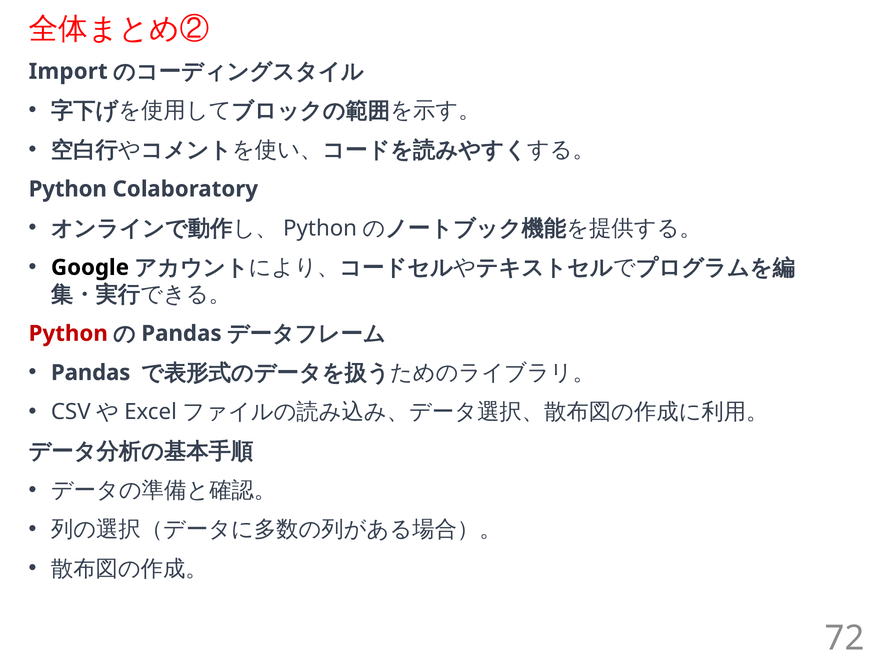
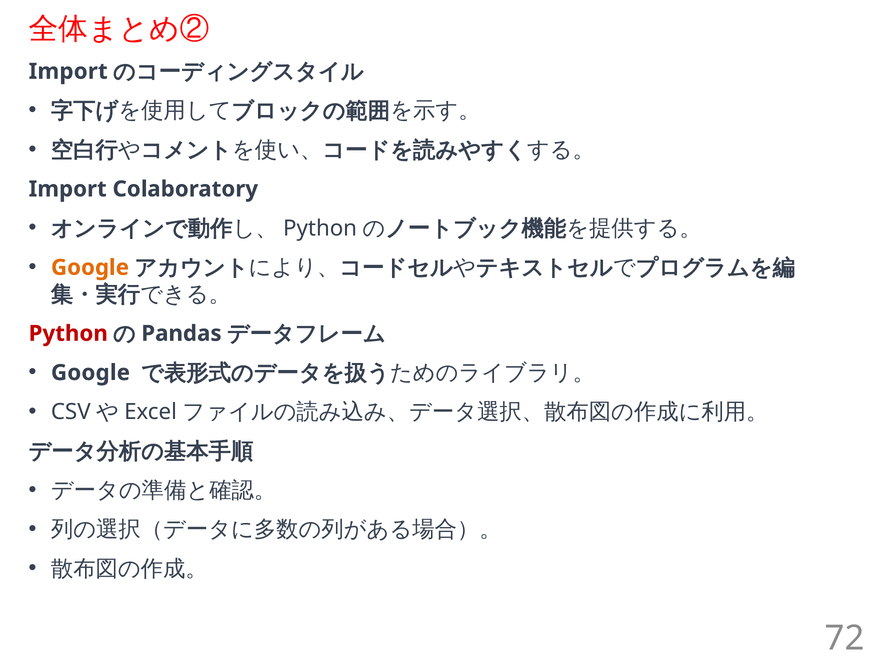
Python at (68, 189): Python -> Import
Google at (90, 267) colour: black -> orange
Pandas at (91, 373): Pandas -> Google
